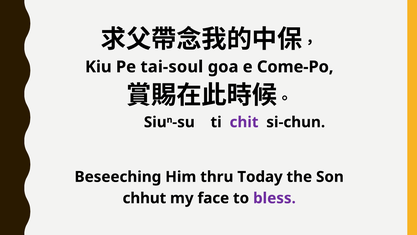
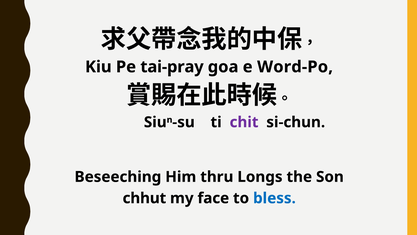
tai-soul: tai-soul -> tai-pray
Come-Po: Come-Po -> Word-Po
Today: Today -> Longs
bless colour: purple -> blue
